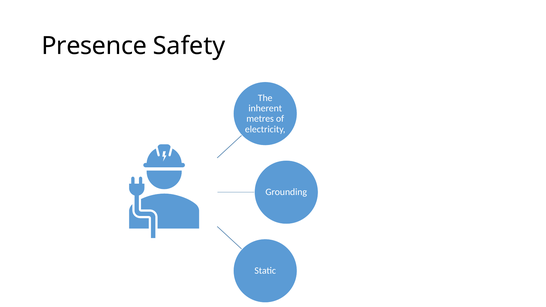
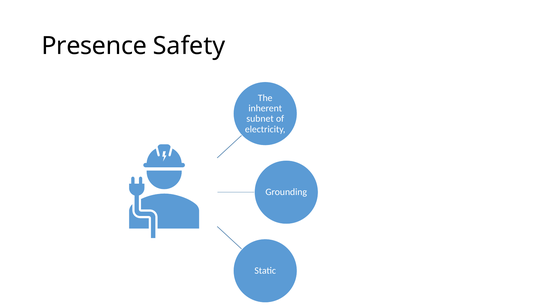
metres: metres -> subnet
